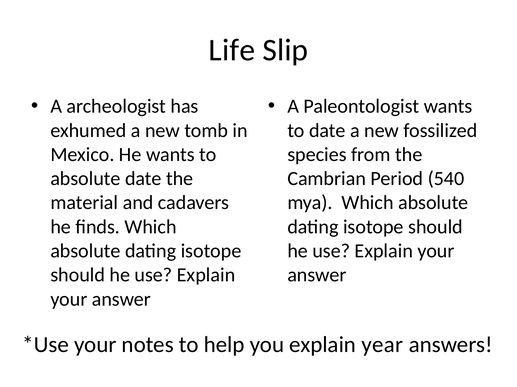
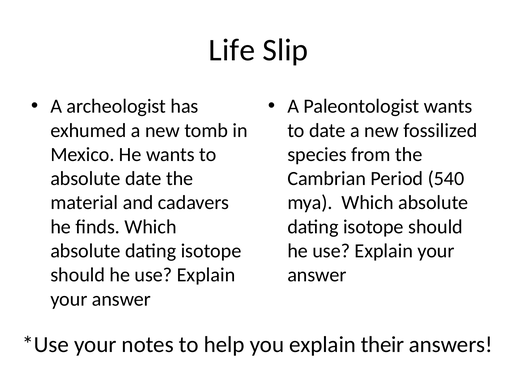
year: year -> their
